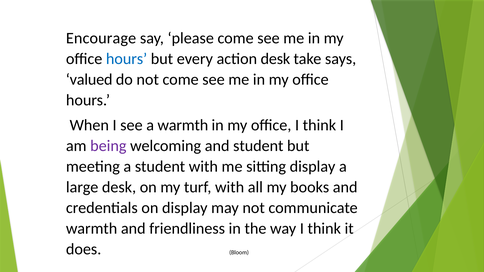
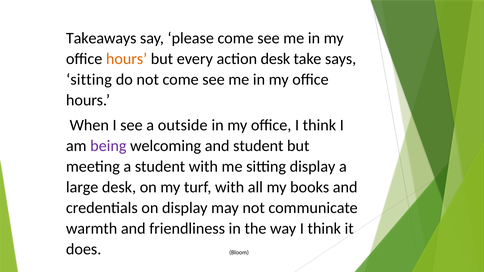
Encourage: Encourage -> Takeaways
hours at (127, 59) colour: blue -> orange
valued at (89, 80): valued -> sitting
a warmth: warmth -> outside
